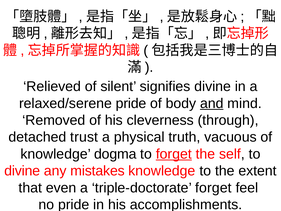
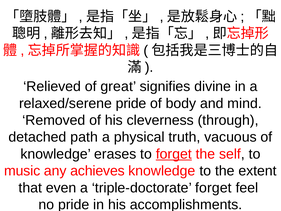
silent: silent -> great
and underline: present -> none
trust: trust -> path
dogma: dogma -> erases
divine at (22, 171): divine -> music
mistakes: mistakes -> achieves
